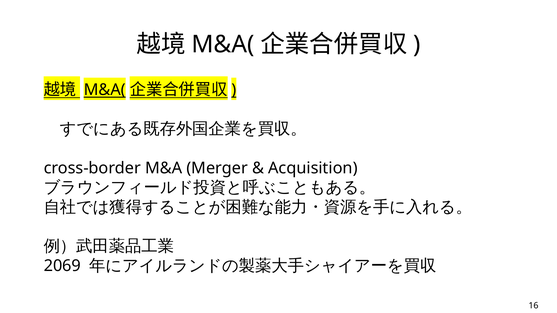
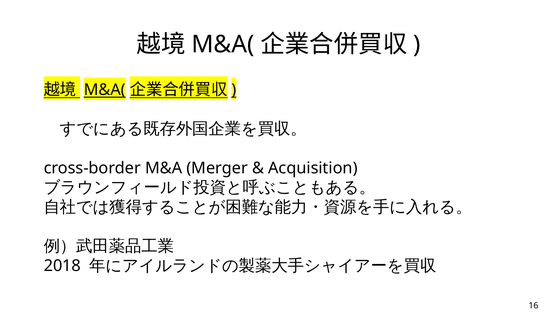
2069: 2069 -> 2018
